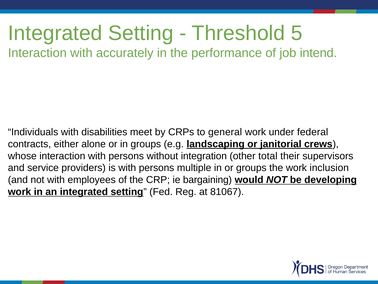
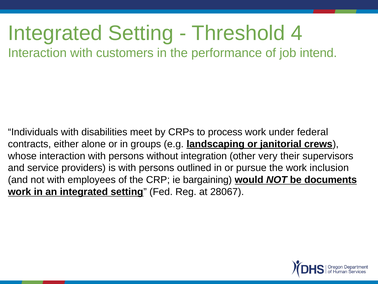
5: 5 -> 4
accurately: accurately -> customers
general: general -> process
total: total -> very
multiple: multiple -> outlined
or groups: groups -> pursue
developing: developing -> documents
81067: 81067 -> 28067
